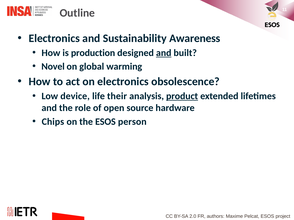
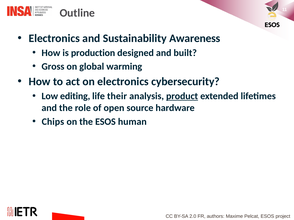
and at (164, 53) underline: present -> none
Novel: Novel -> Gross
obsolescence: obsolescence -> cybersecurity
device: device -> editing
person: person -> human
